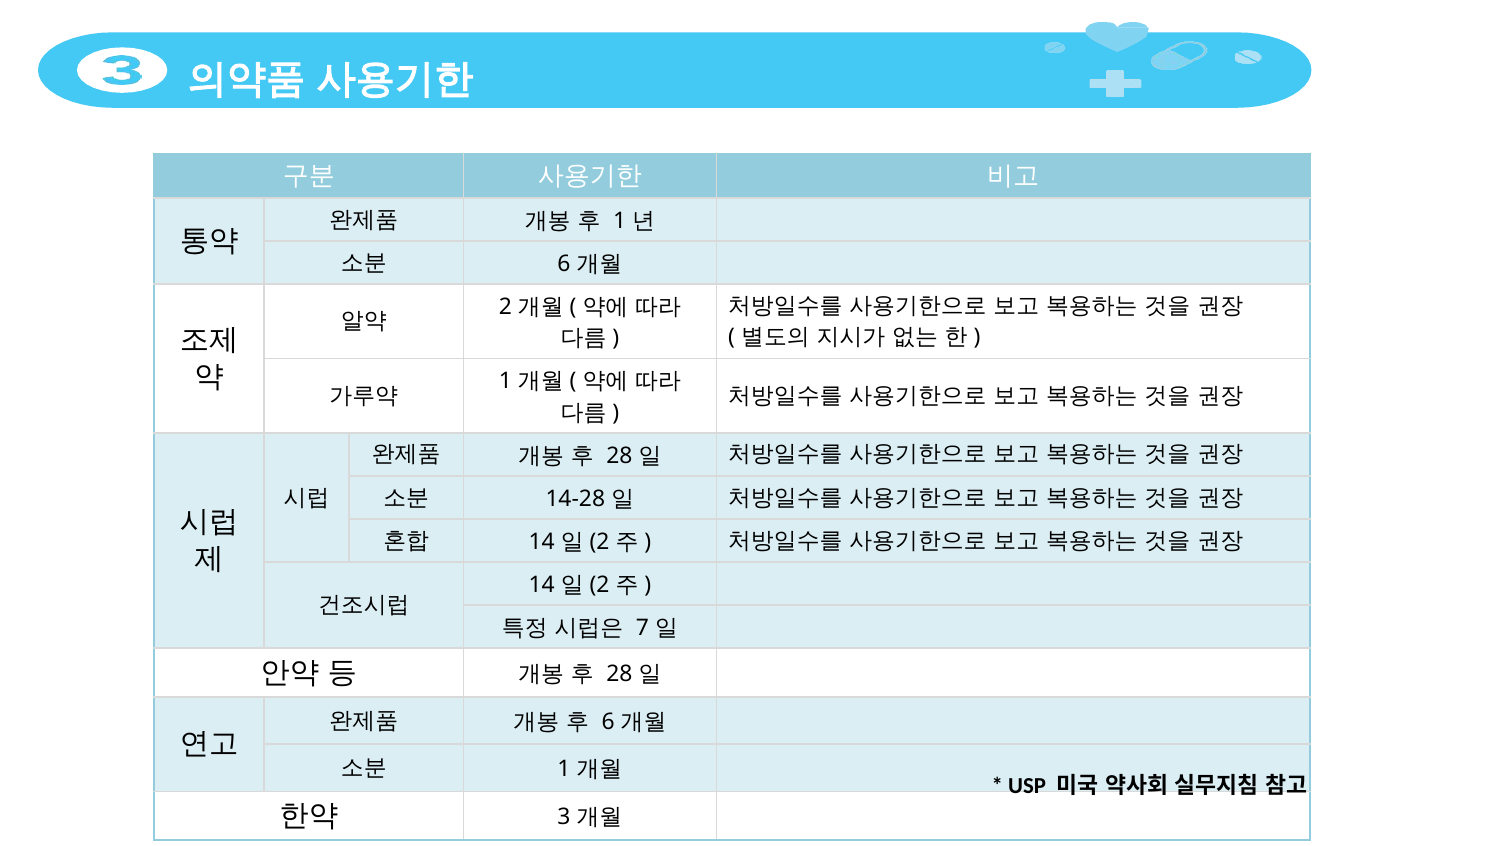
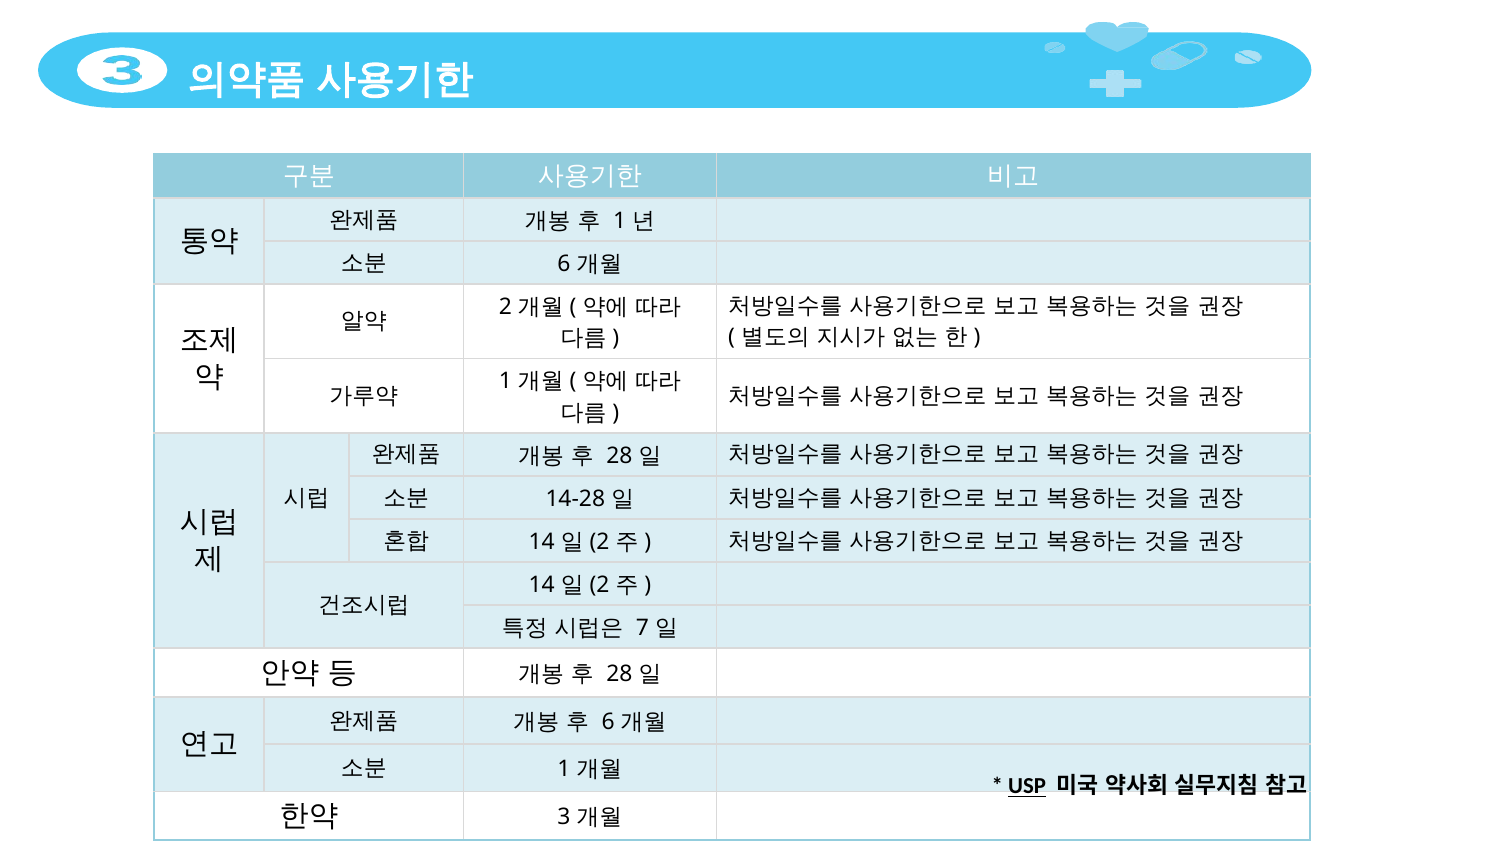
USP underline: none -> present
